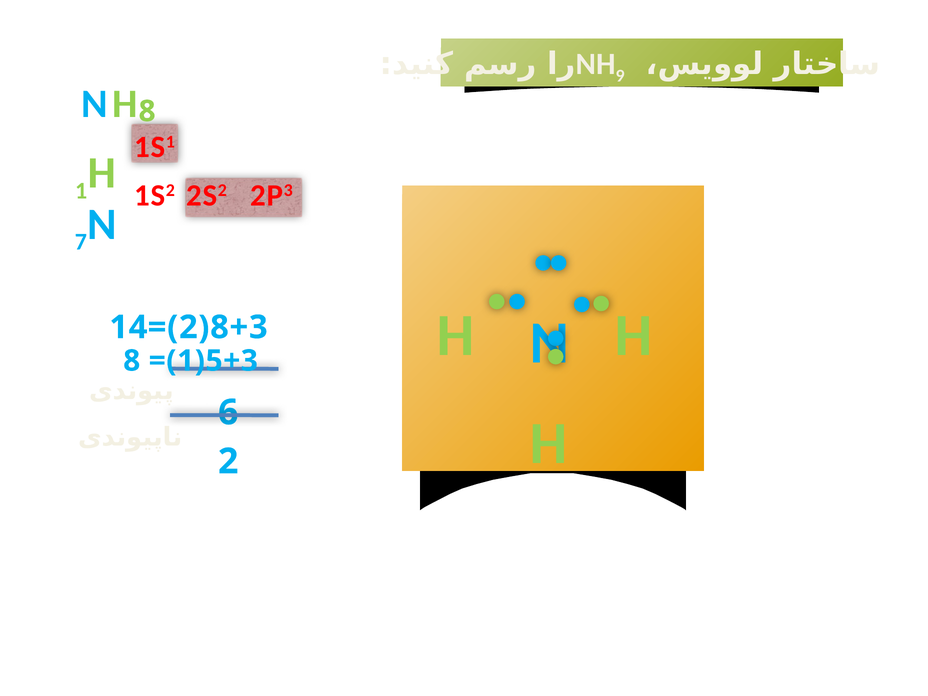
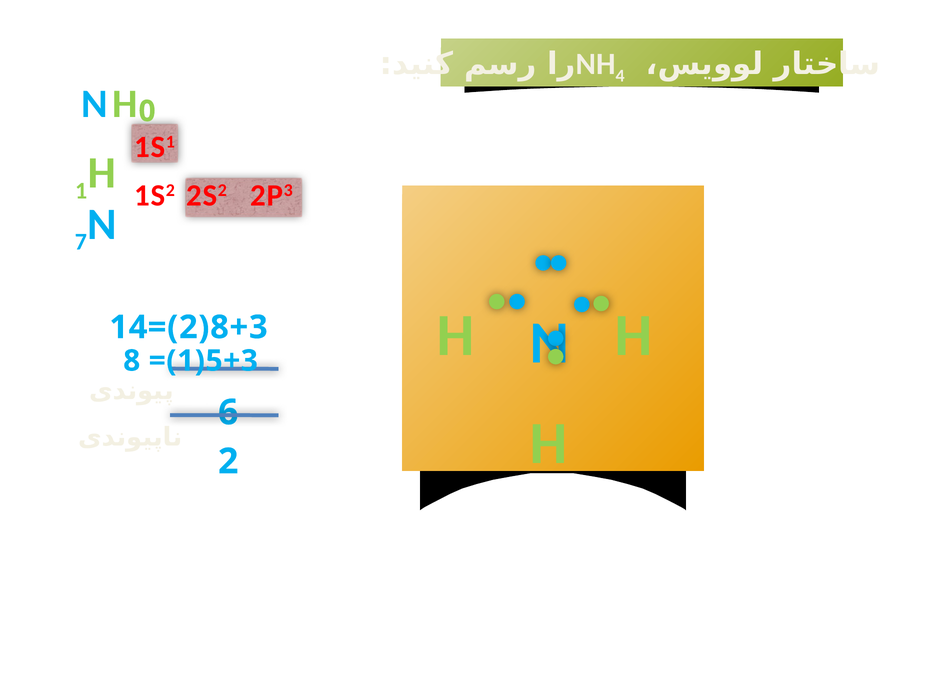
9: 9 -> 4
8 at (147, 111): 8 -> 0
